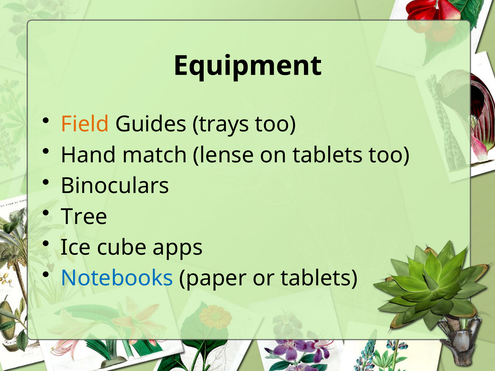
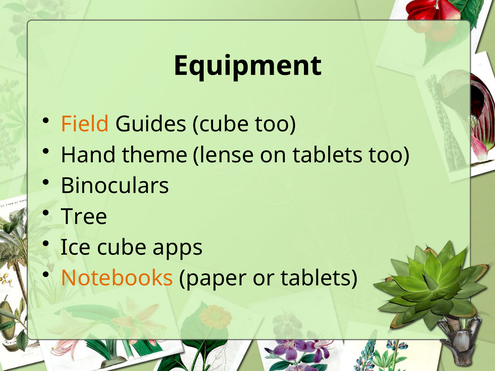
Guides trays: trays -> cube
match: match -> theme
Notebooks colour: blue -> orange
